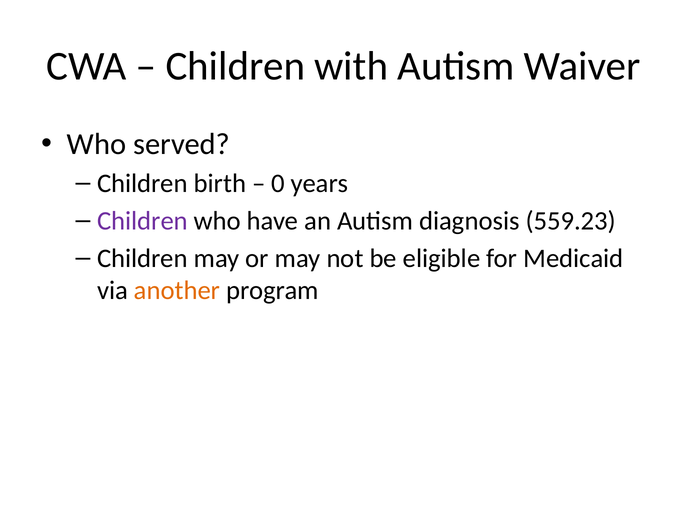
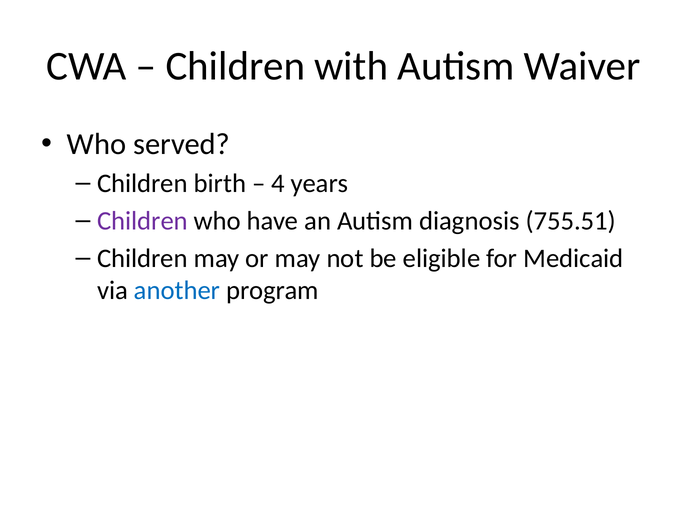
0: 0 -> 4
559.23: 559.23 -> 755.51
another colour: orange -> blue
